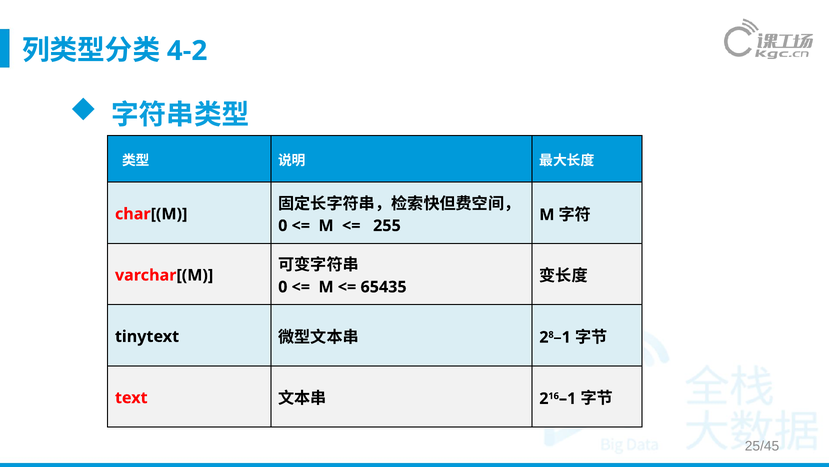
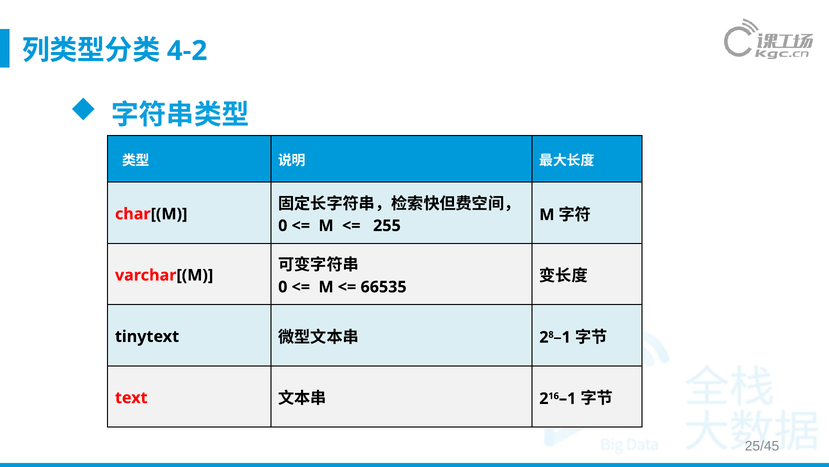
65435: 65435 -> 66535
